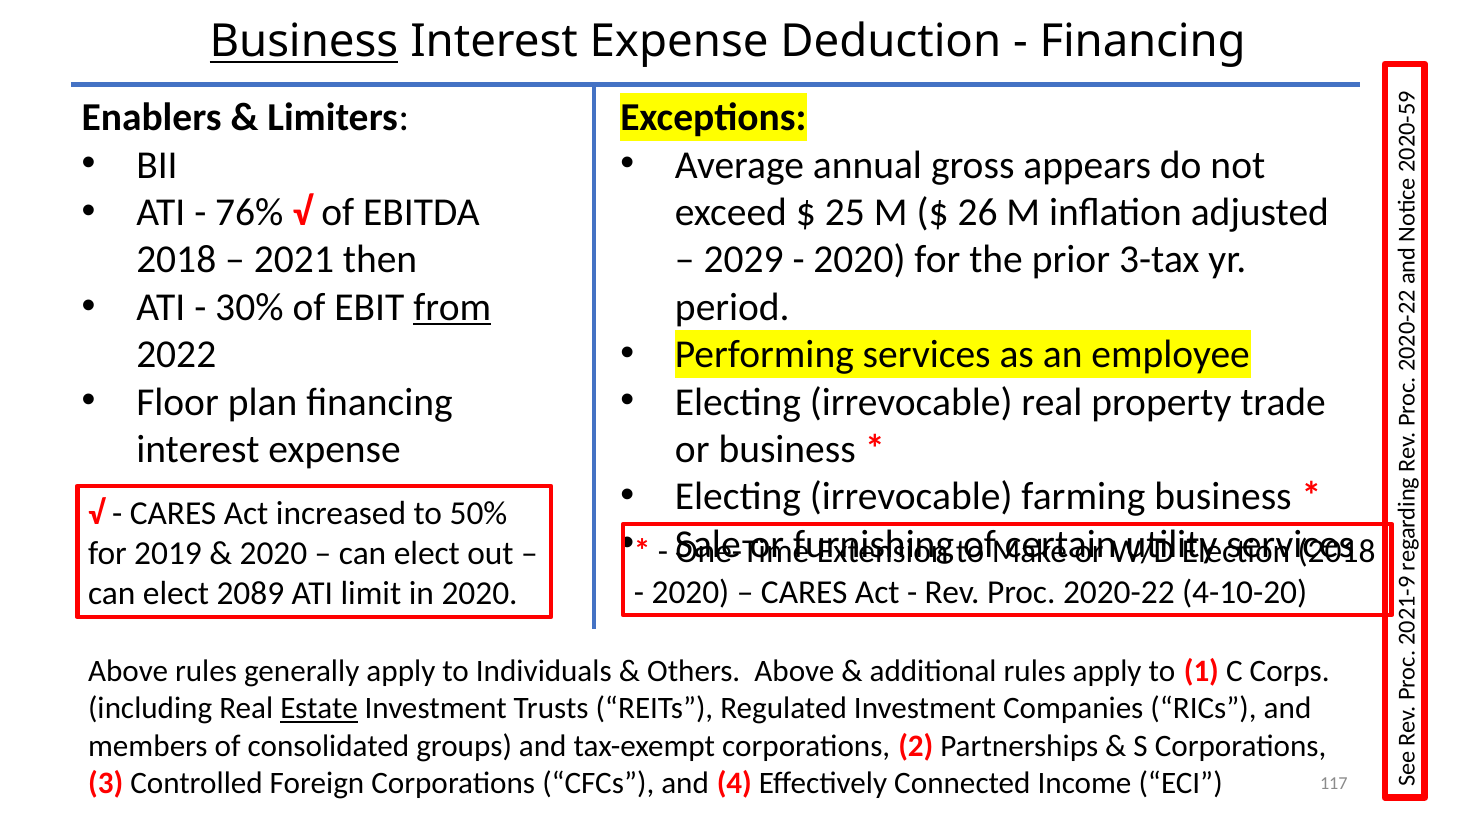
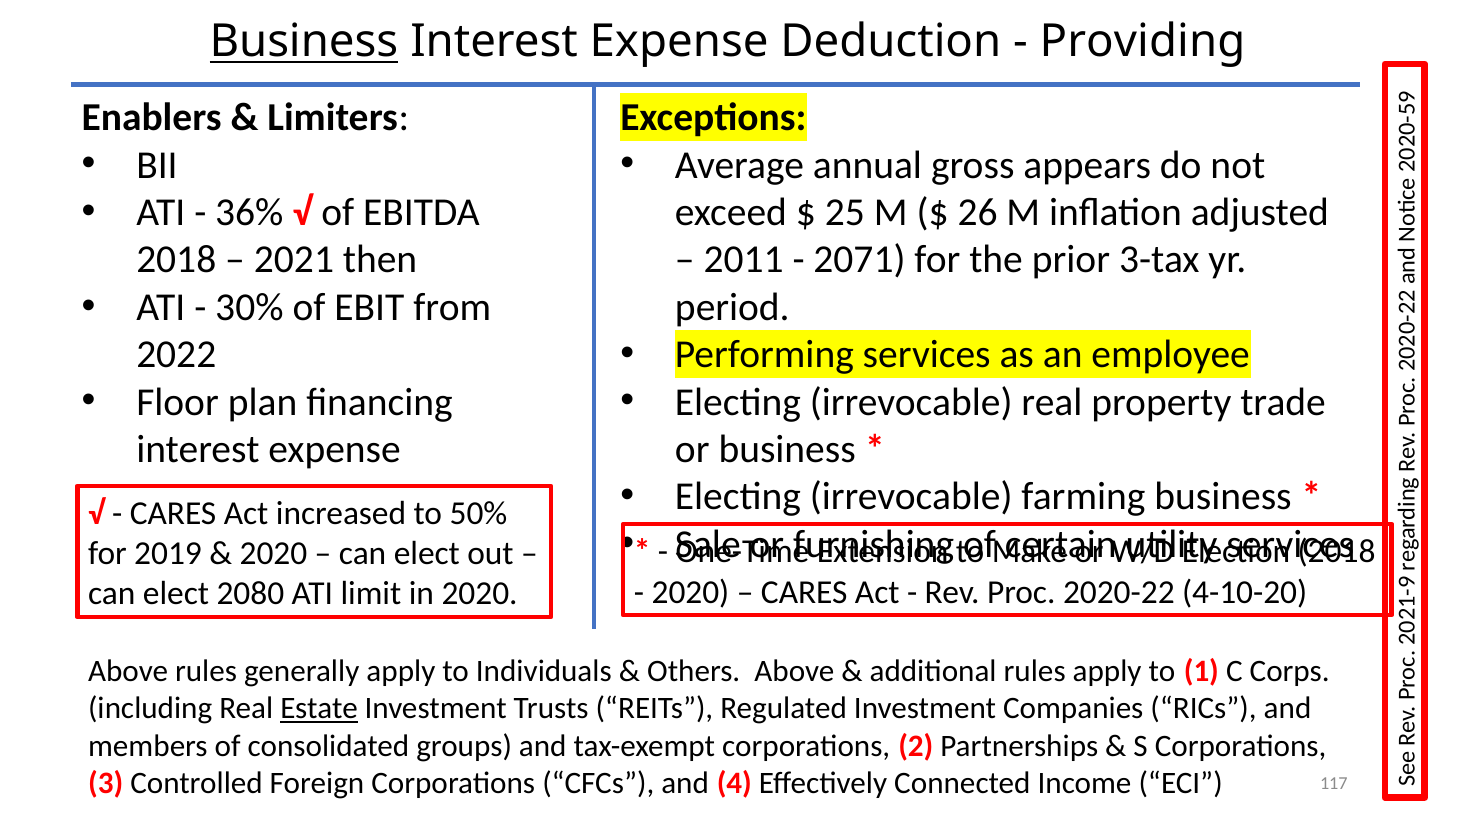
Financing at (1143, 41): Financing -> Providing
76%: 76% -> 36%
2029: 2029 -> 2011
2020 at (859, 260): 2020 -> 2071
from underline: present -> none
2089: 2089 -> 2080
